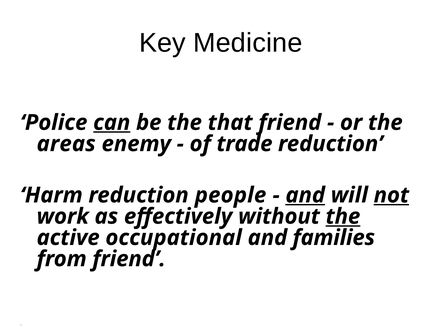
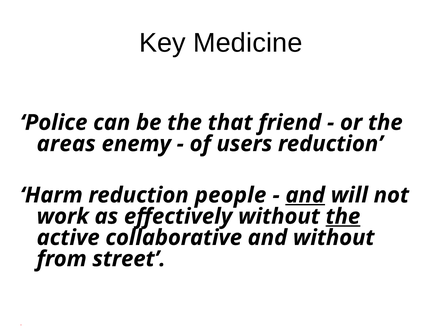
can underline: present -> none
trade: trade -> users
not underline: present -> none
occupational: occupational -> collaborative
and families: families -> without
from friend: friend -> street
